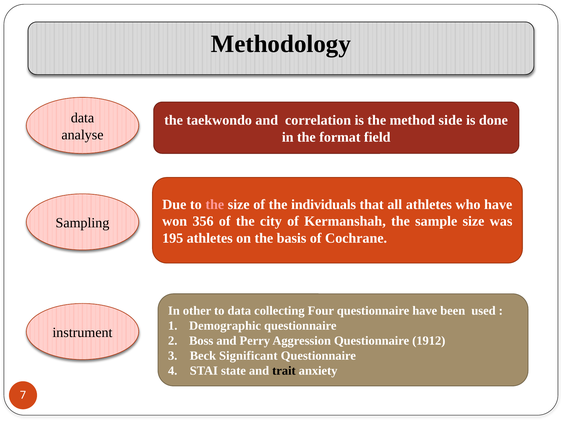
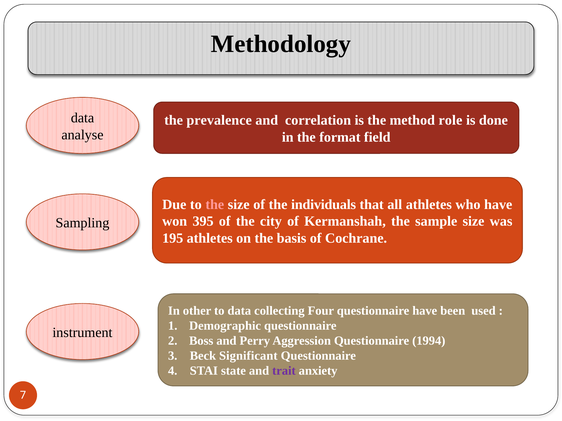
taekwondo: taekwondo -> prevalence
side: side -> role
356: 356 -> 395
1912: 1912 -> 1994
trait colour: black -> purple
